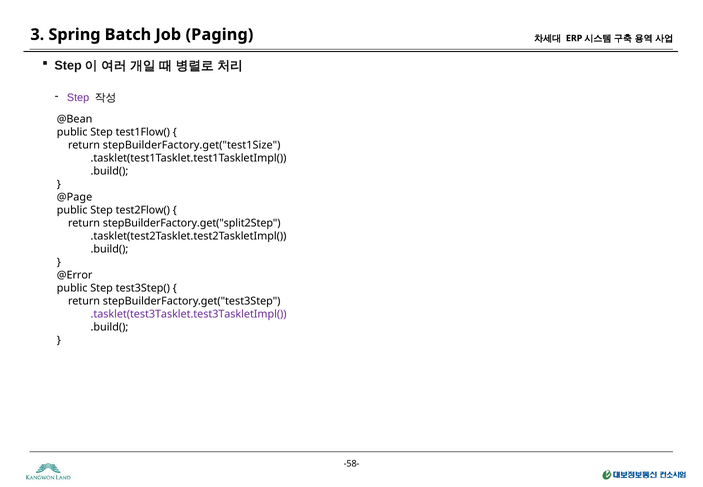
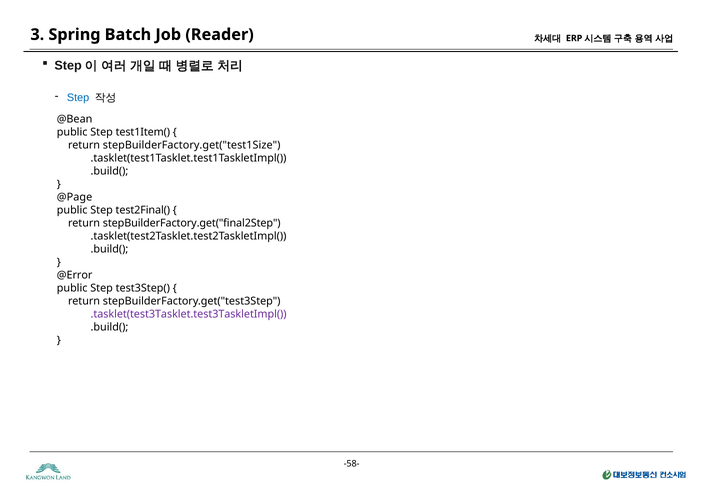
Paging: Paging -> Reader
Step at (78, 98) colour: purple -> blue
test1Flow(: test1Flow( -> test1Item(
test2Flow(: test2Flow( -> test2Final(
stepBuilderFactory.get("split2Step: stepBuilderFactory.get("split2Step -> stepBuilderFactory.get("final2Step
